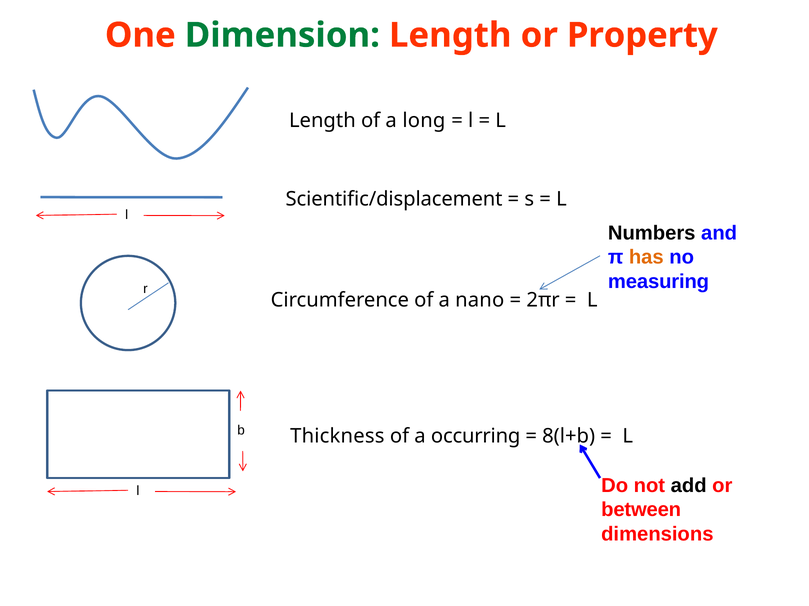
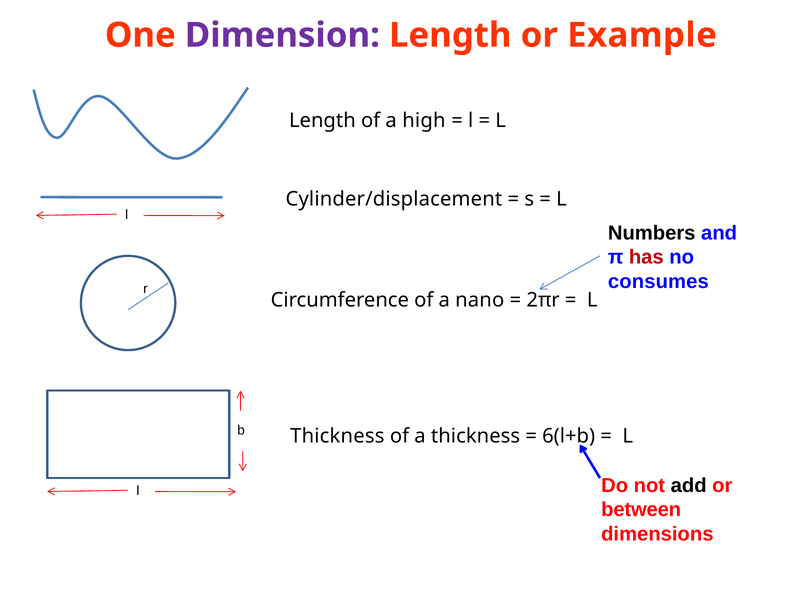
Dimension colour: green -> purple
Property: Property -> Example
long: long -> high
Scientific/displacement: Scientific/displacement -> Cylinder/displacement
has colour: orange -> red
measuring: measuring -> consumes
a occurring: occurring -> thickness
8(l+b: 8(l+b -> 6(l+b
